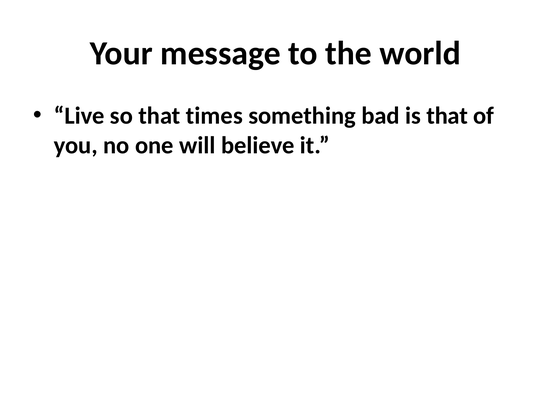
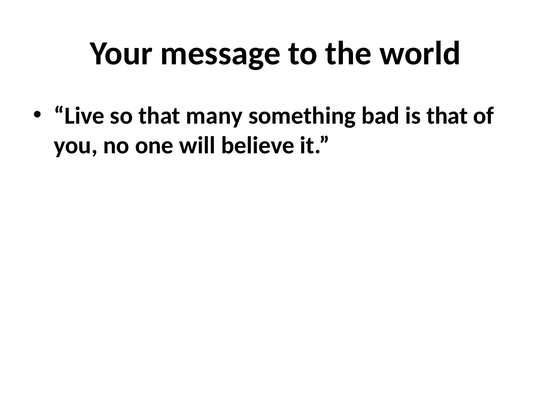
times: times -> many
